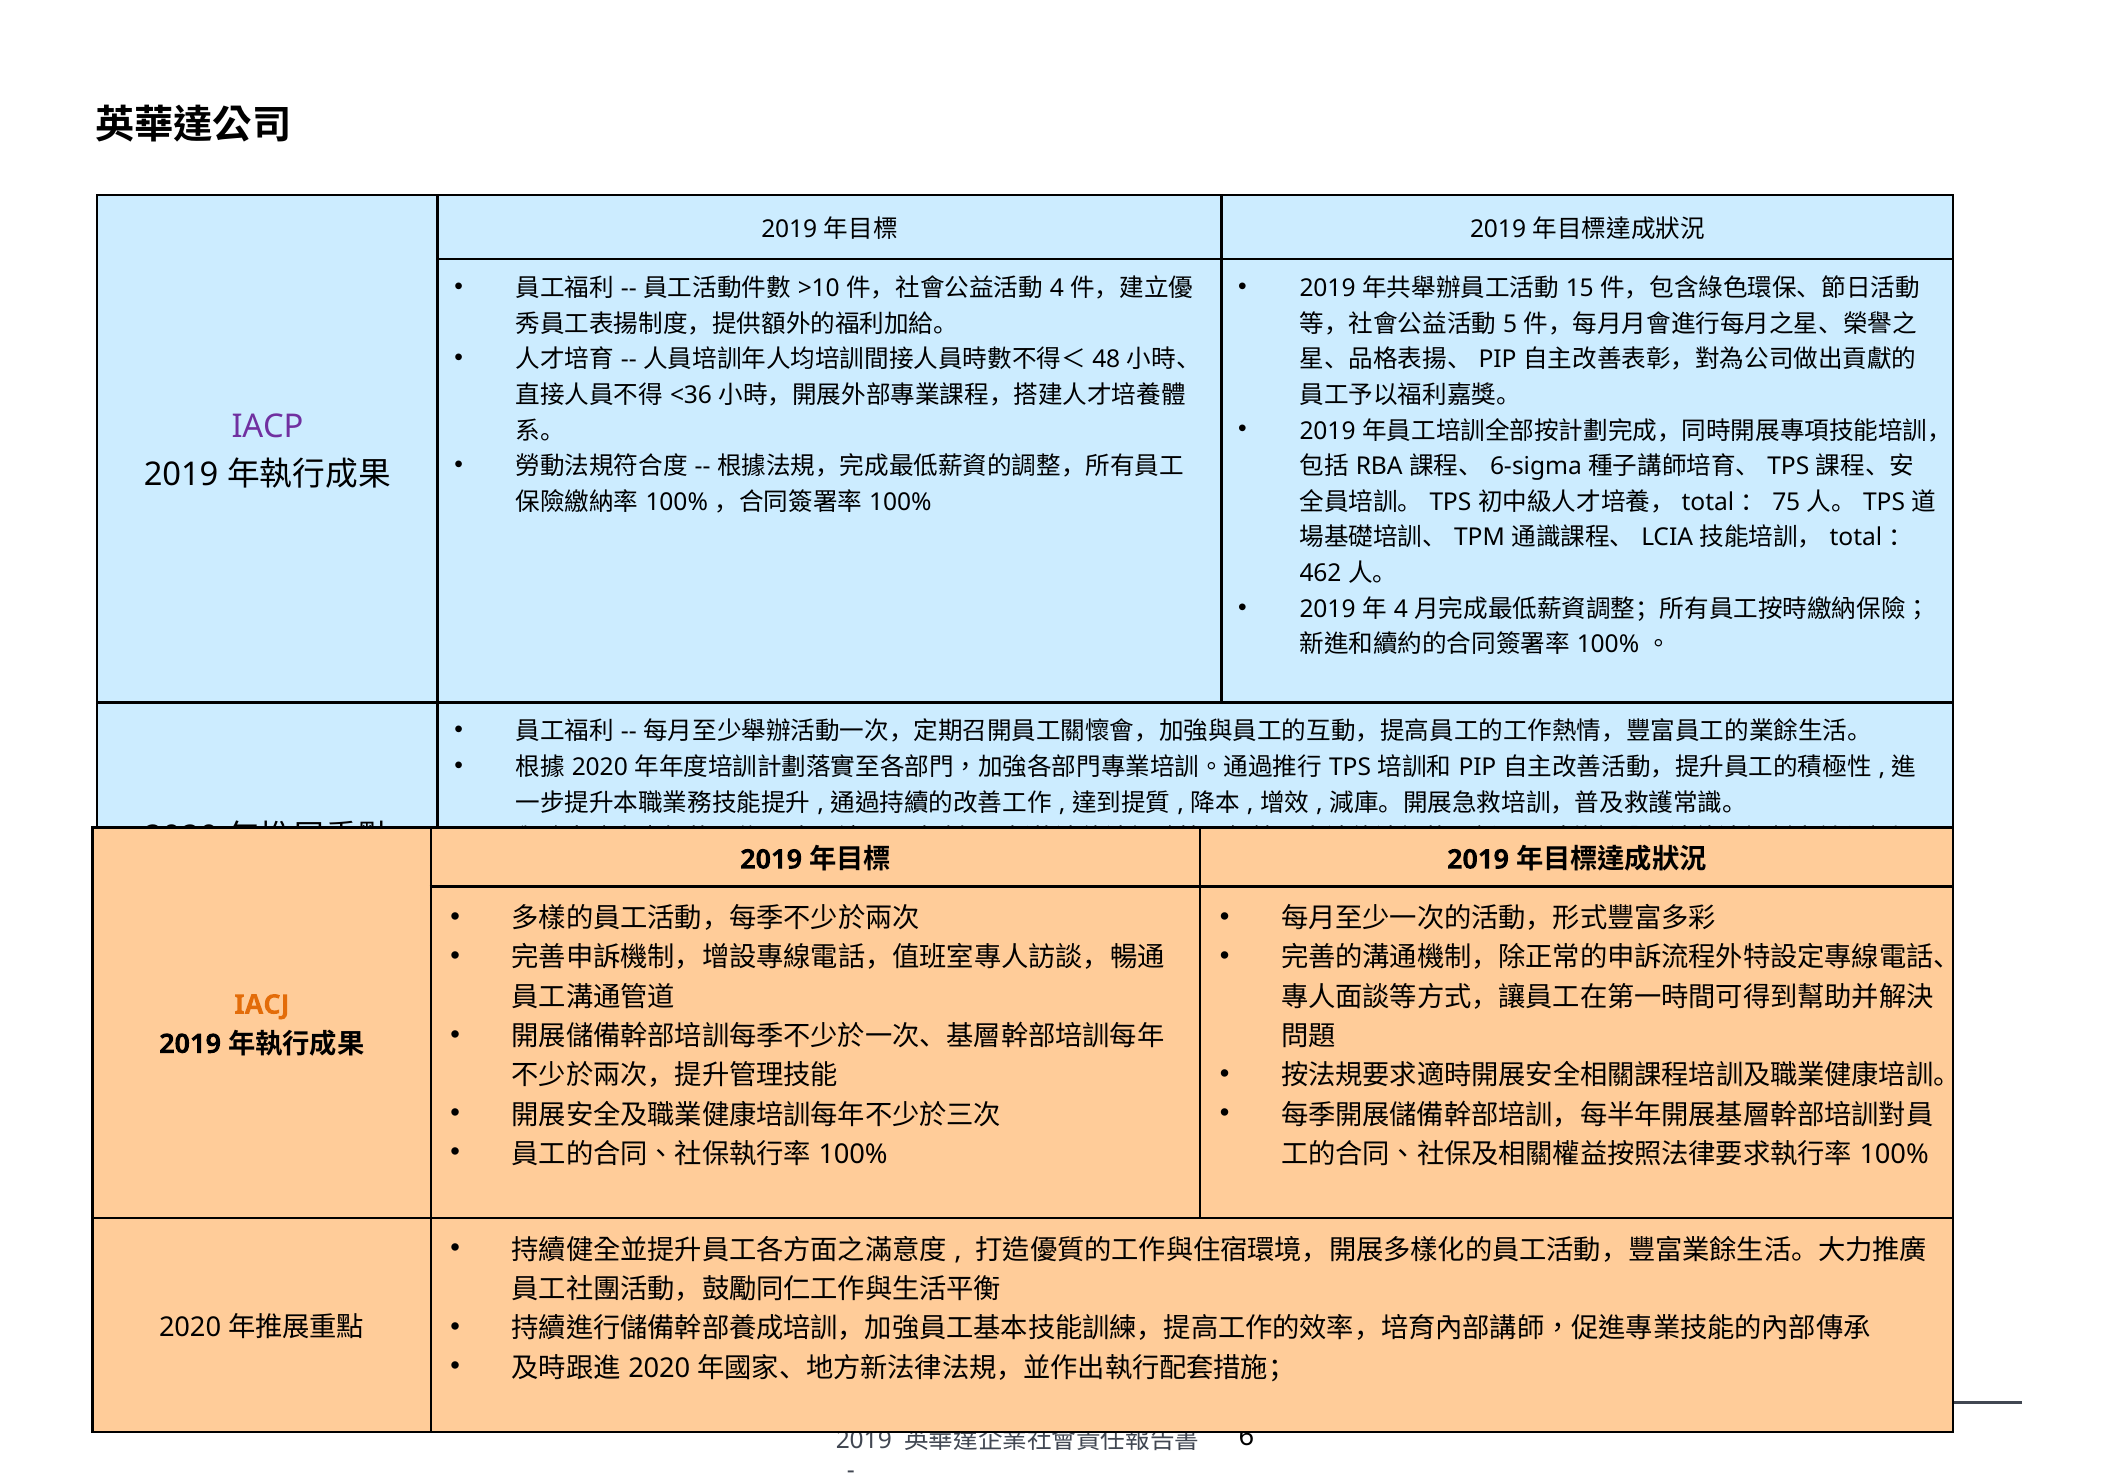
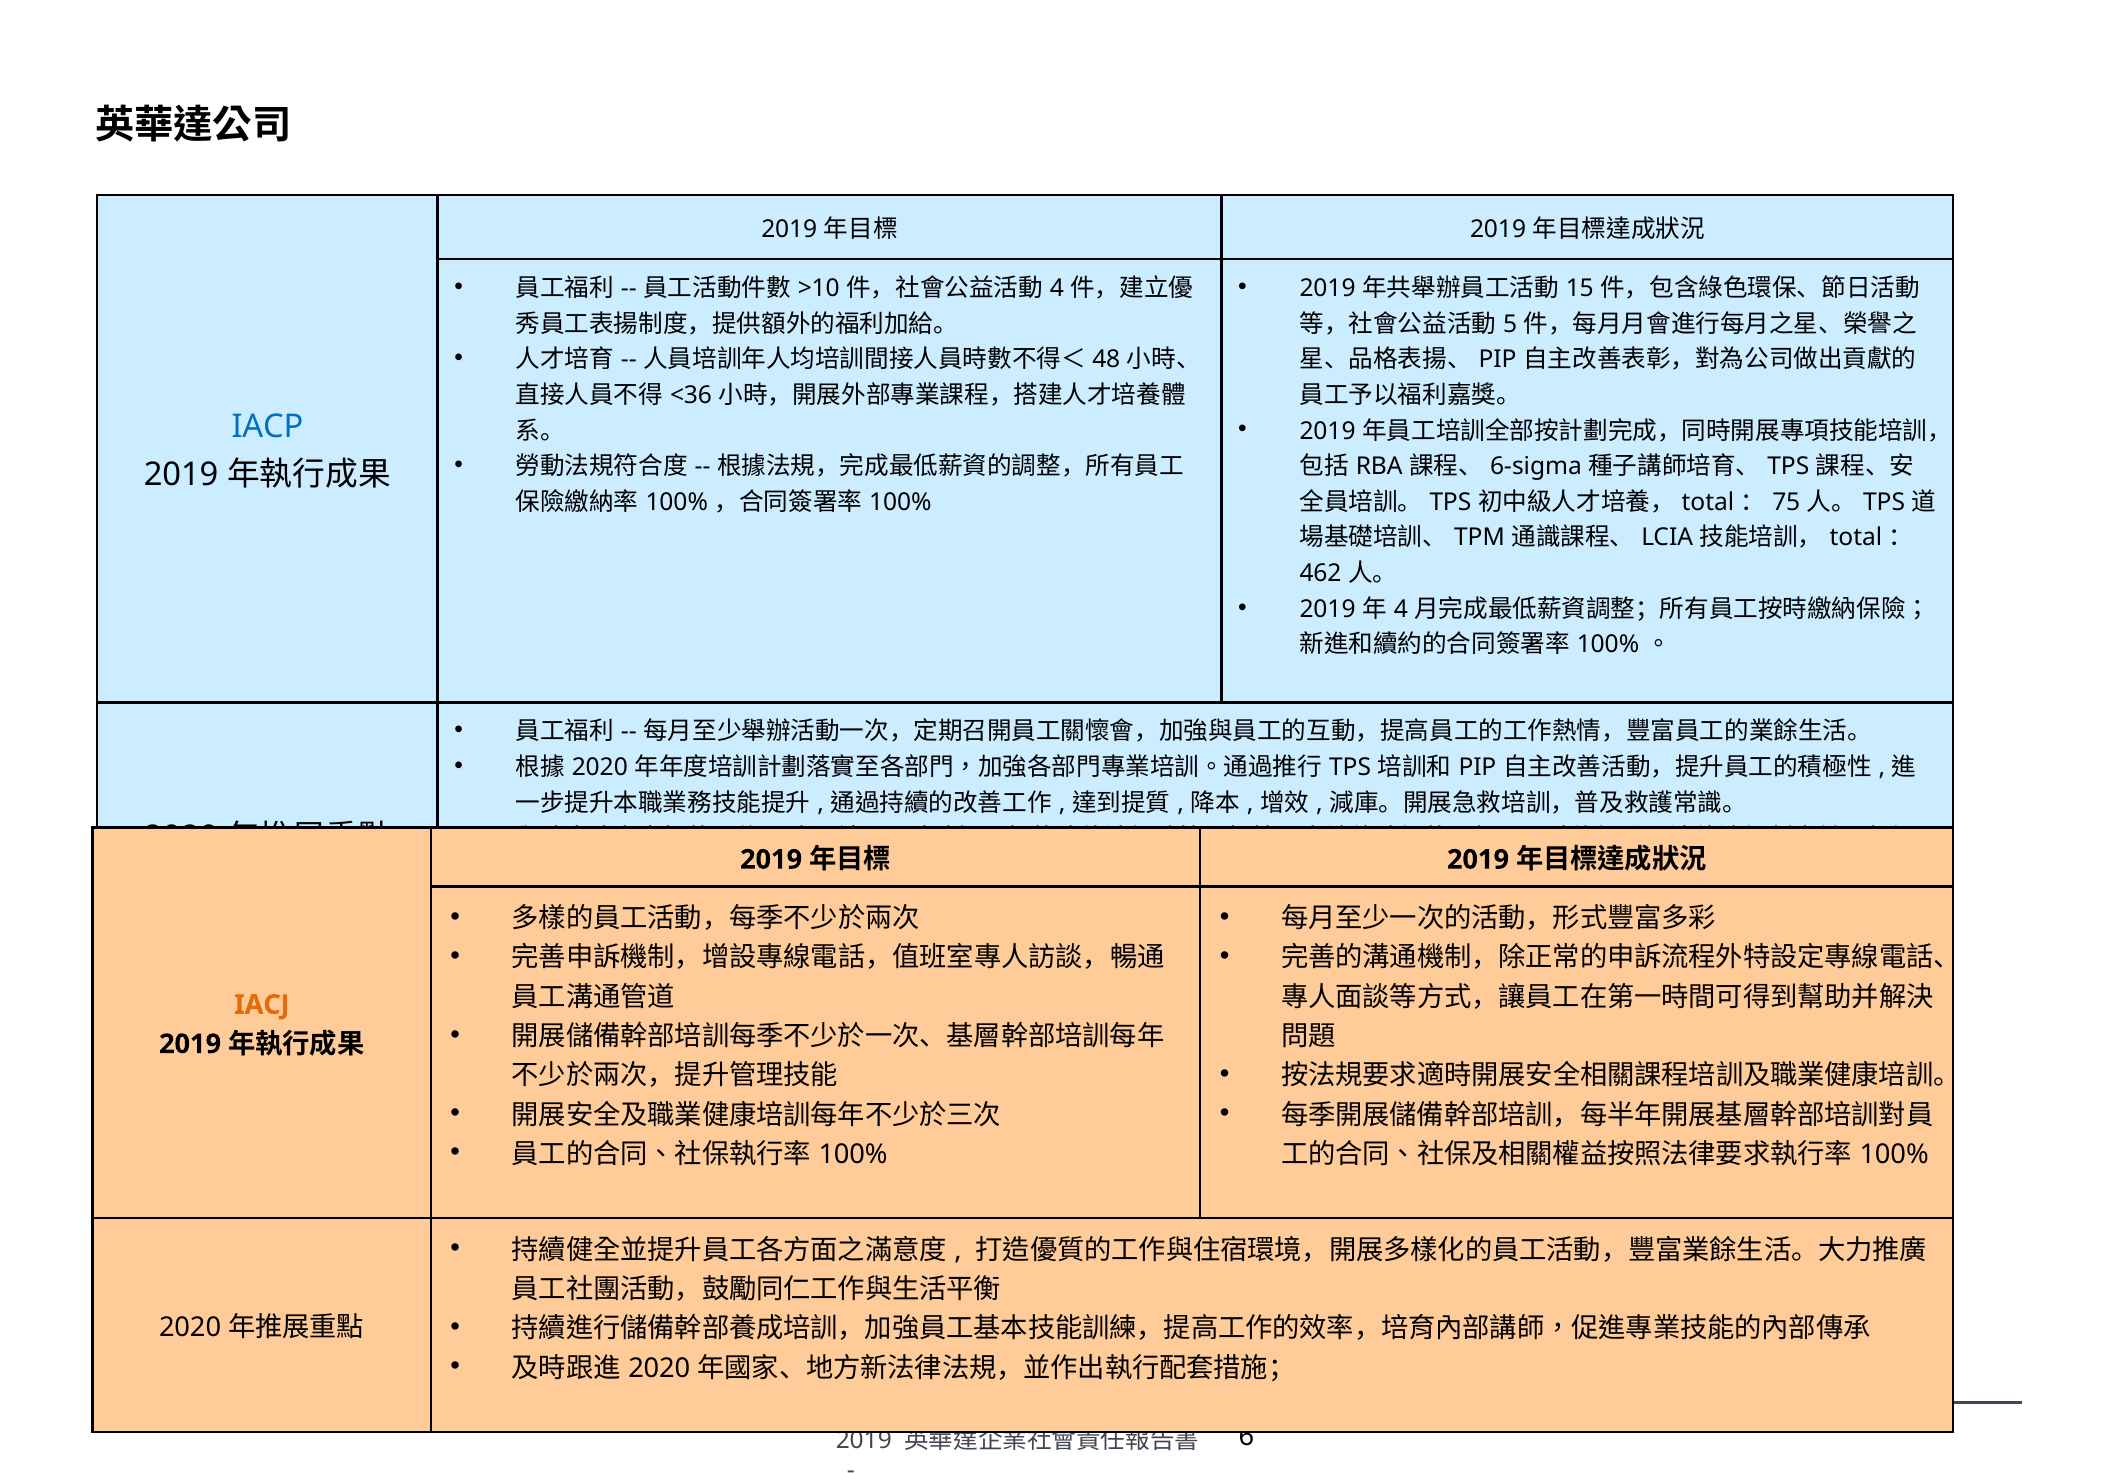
IACP colour: purple -> blue
